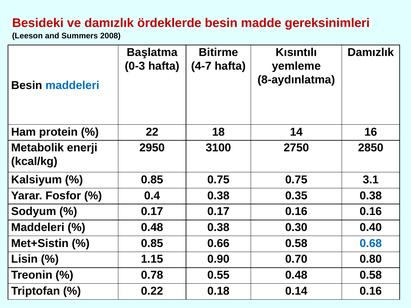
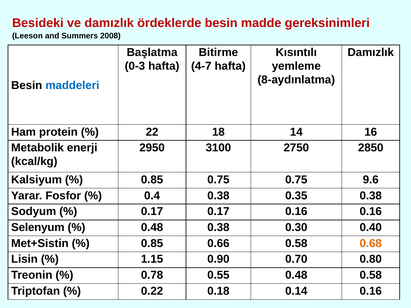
3.1: 3.1 -> 9.6
Maddeleri at (38, 228): Maddeleri -> Selenyum
0.68 colour: blue -> orange
